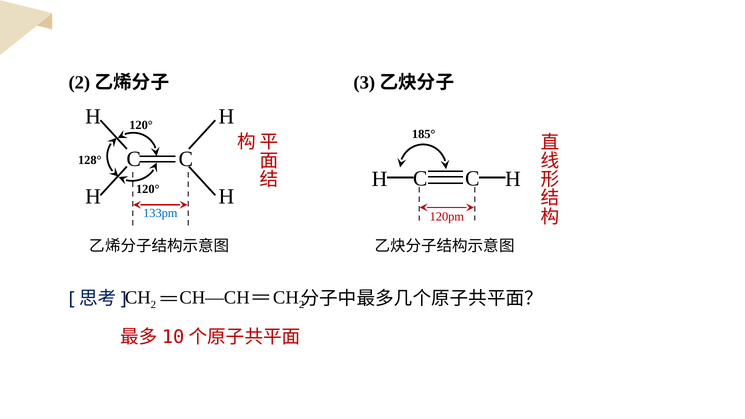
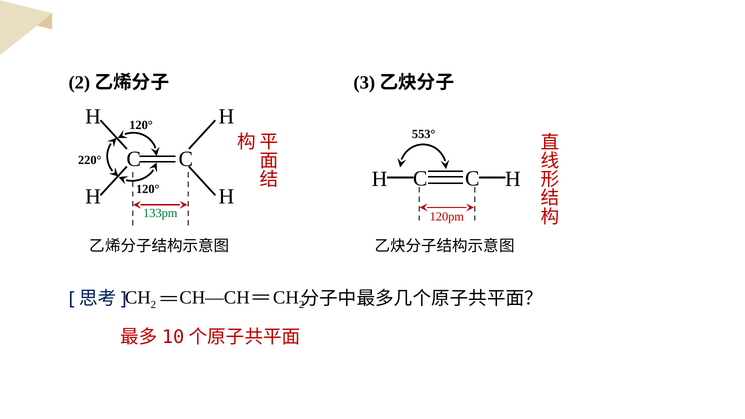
185°: 185° -> 553°
128°: 128° -> 220°
133pm colour: blue -> green
